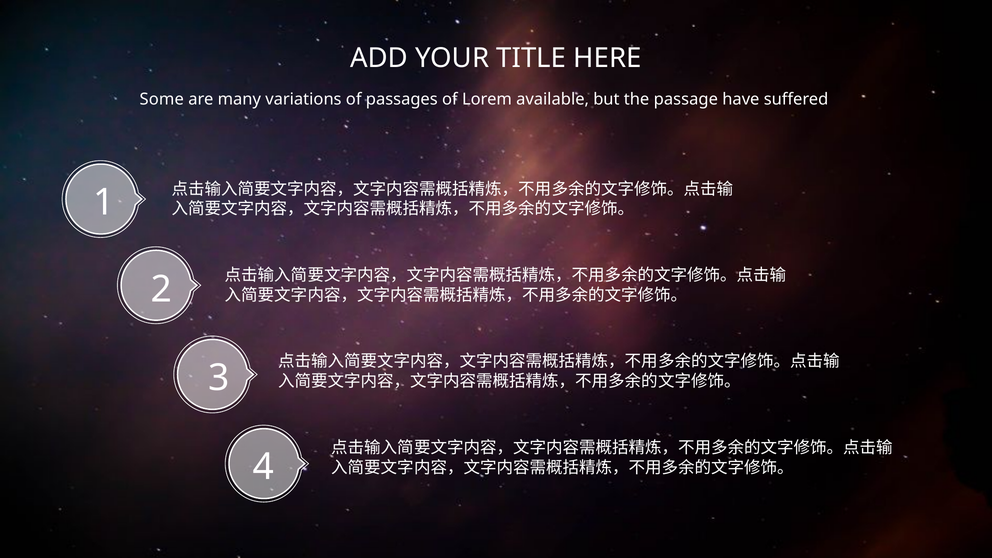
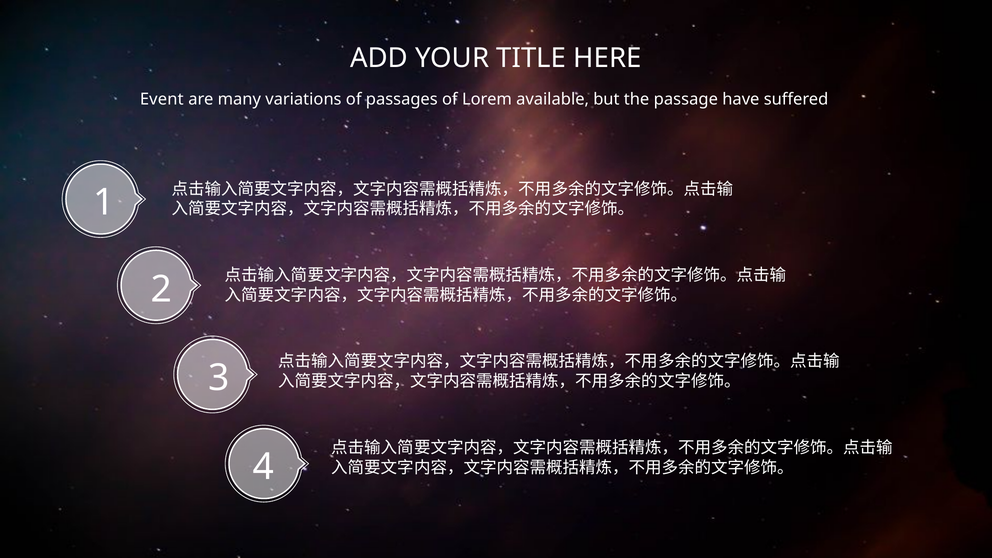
Some: Some -> Event
